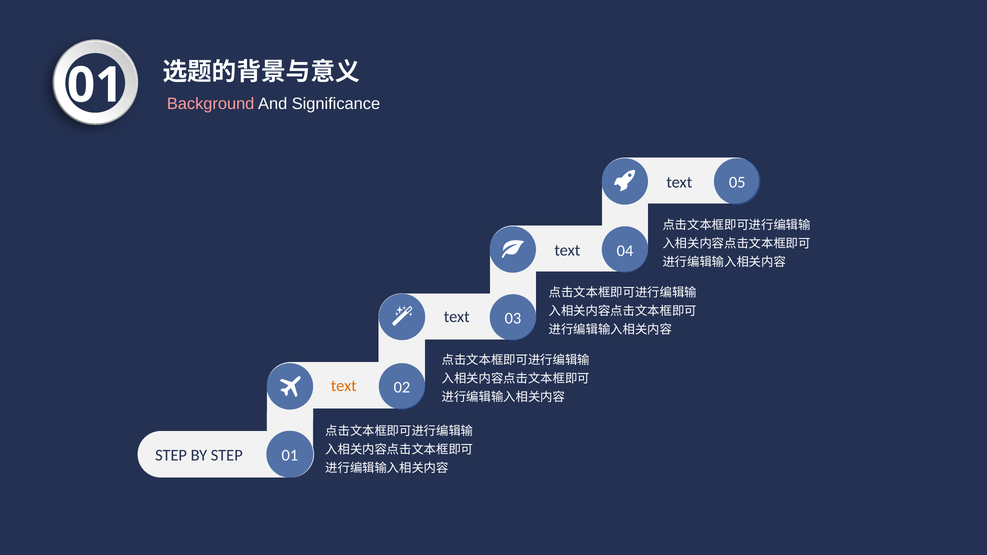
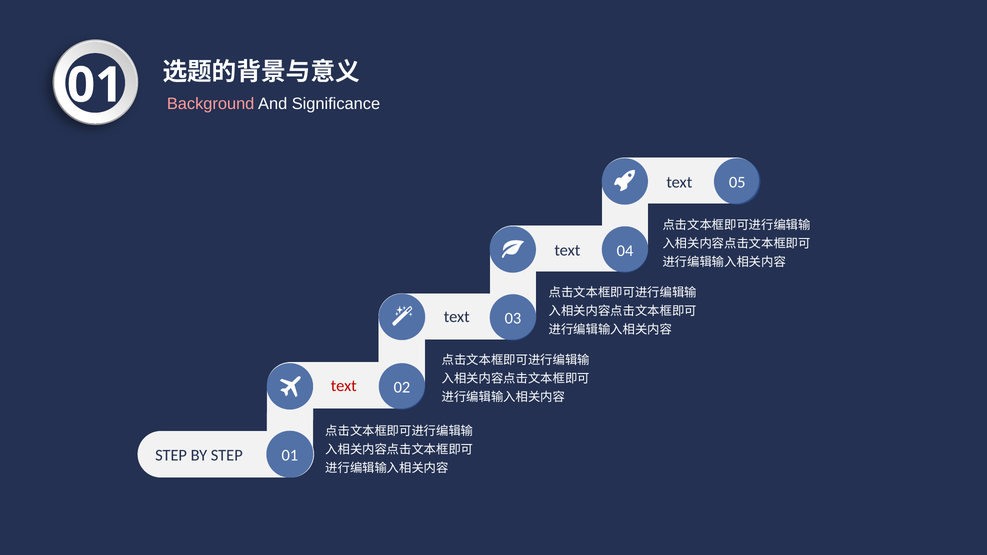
text at (344, 386) colour: orange -> red
